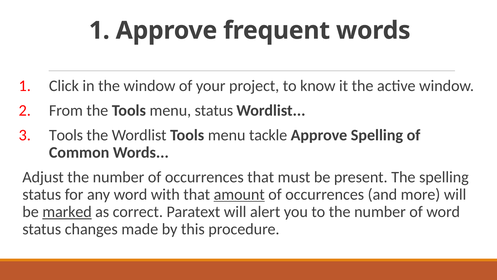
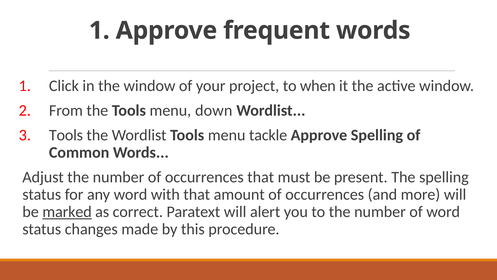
know: know -> when
menu status: status -> down
amount underline: present -> none
